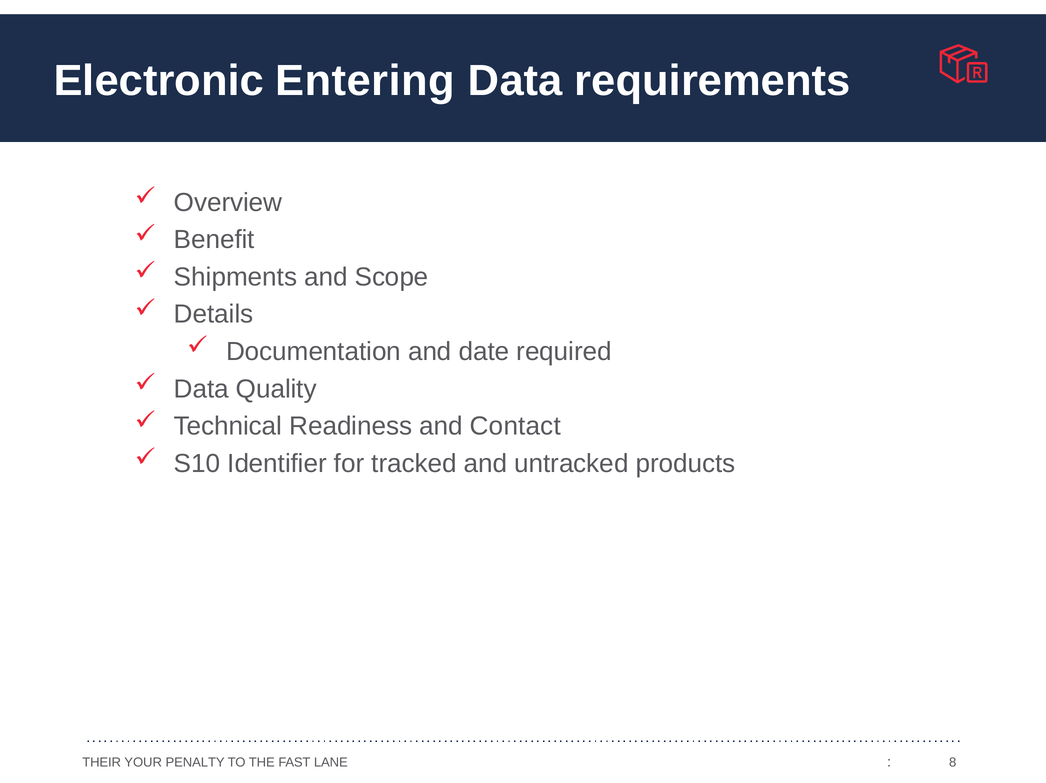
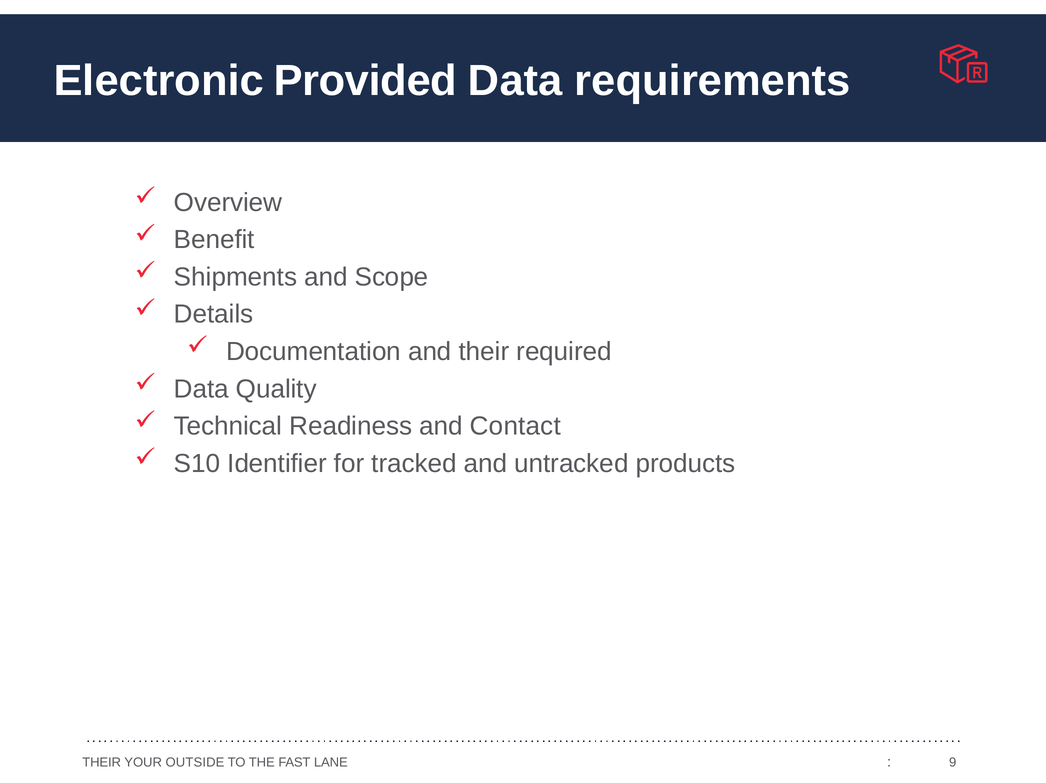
Entering: Entering -> Provided
and date: date -> their
PENALTY: PENALTY -> OUTSIDE
8: 8 -> 9
